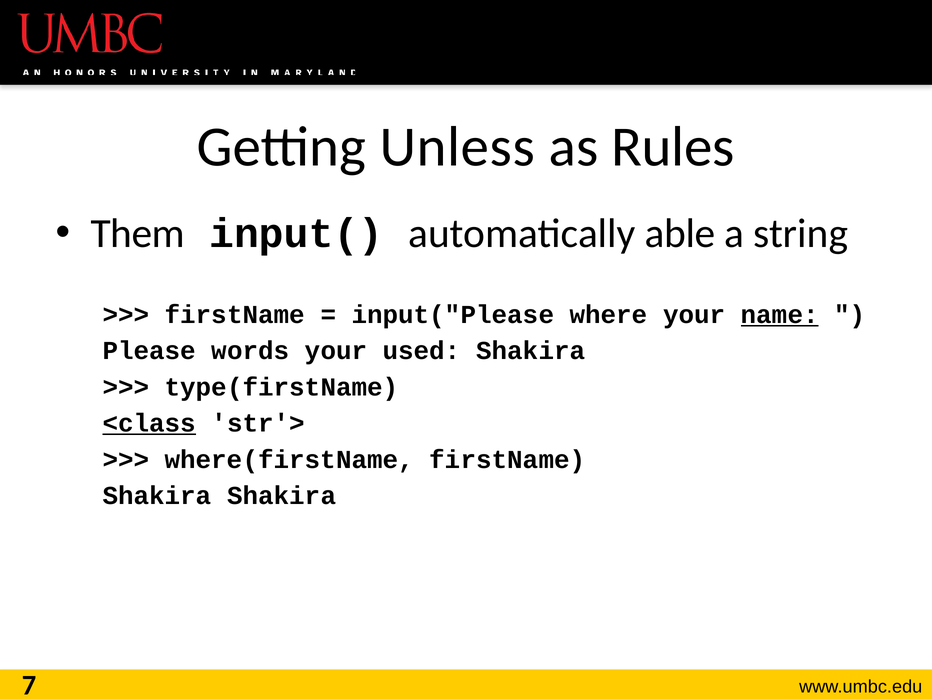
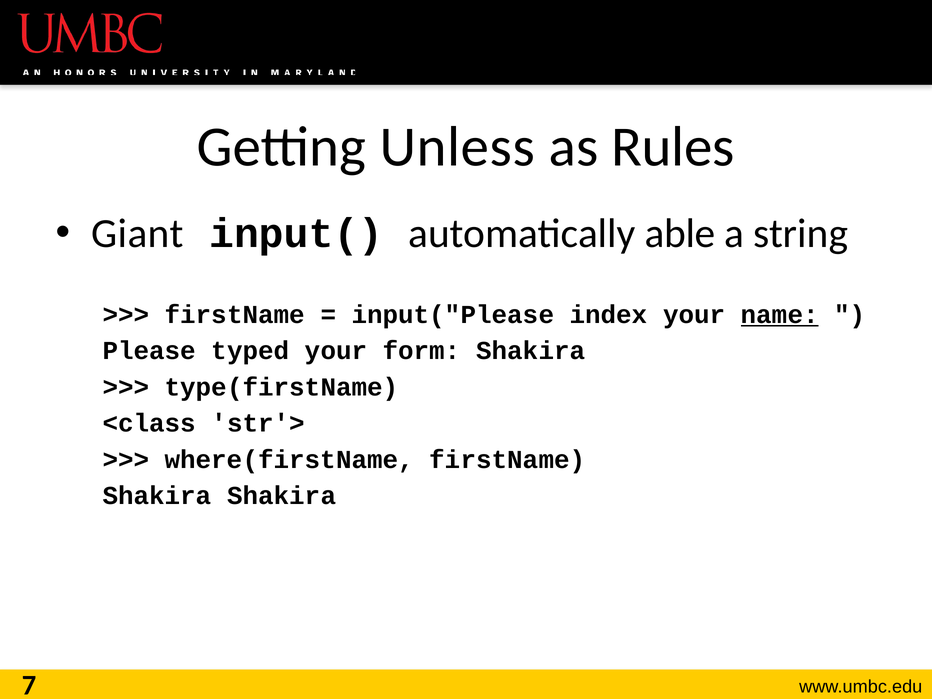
Them: Them -> Giant
where: where -> index
words: words -> typed
used: used -> form
<class underline: present -> none
